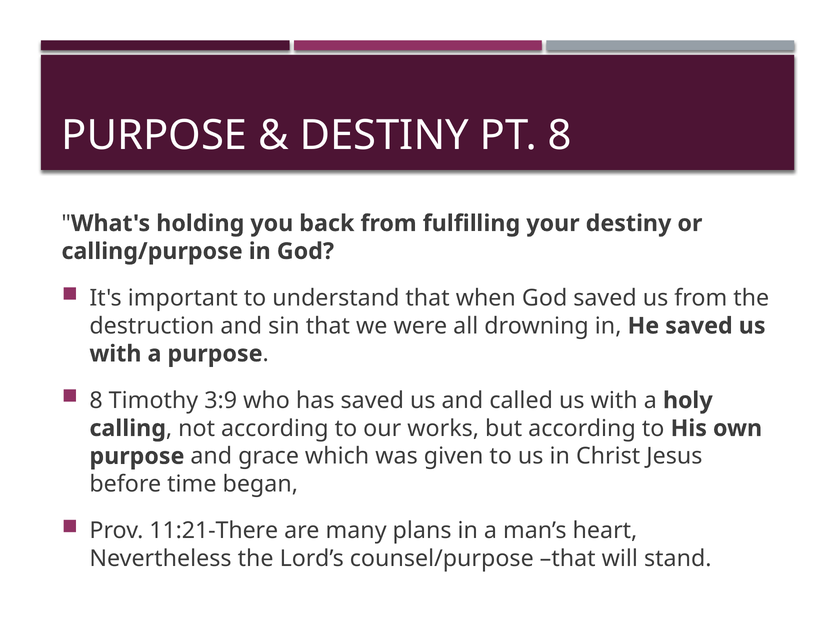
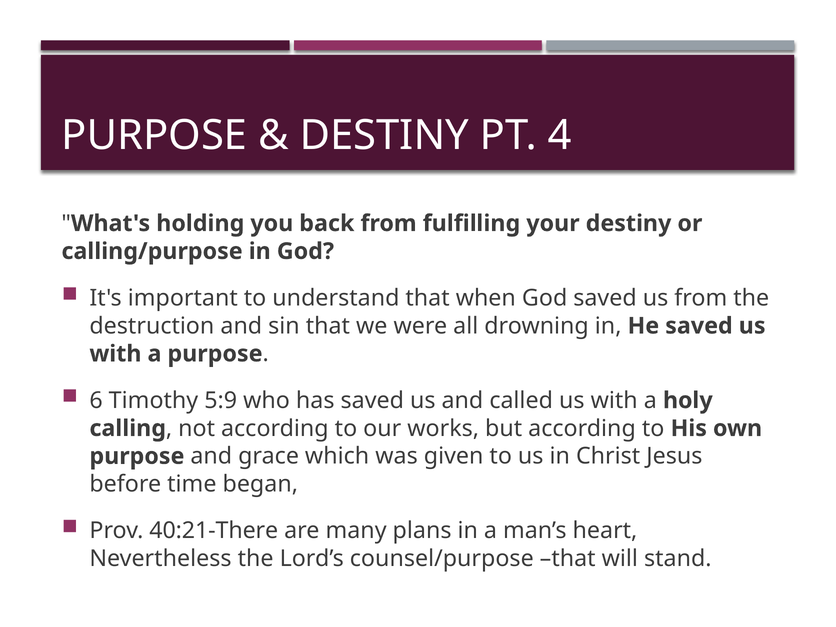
PT 8: 8 -> 4
8 at (96, 400): 8 -> 6
3:9: 3:9 -> 5:9
11:21-There: 11:21-There -> 40:21-There
